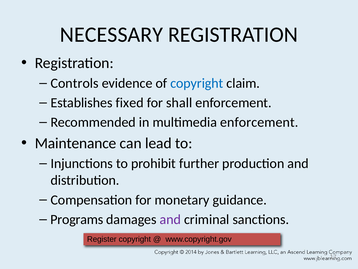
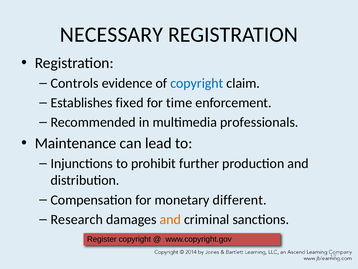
shall: shall -> time
multimedia enforcement: enforcement -> professionals
guidance: guidance -> different
Programs: Programs -> Research
and at (170, 219) colour: purple -> orange
